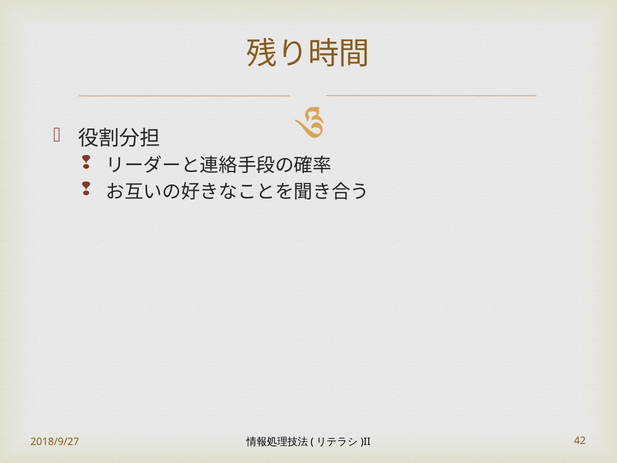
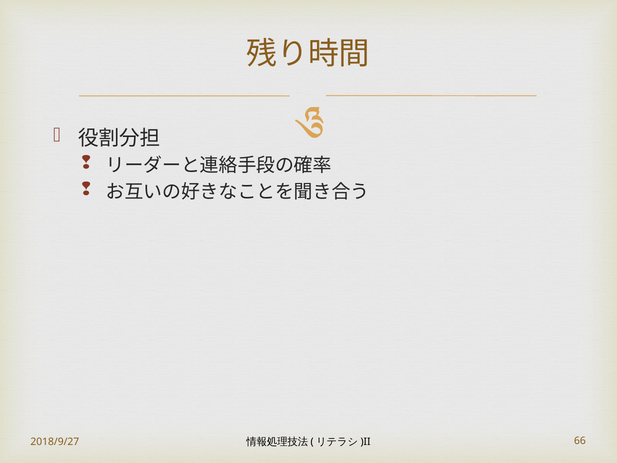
42: 42 -> 66
